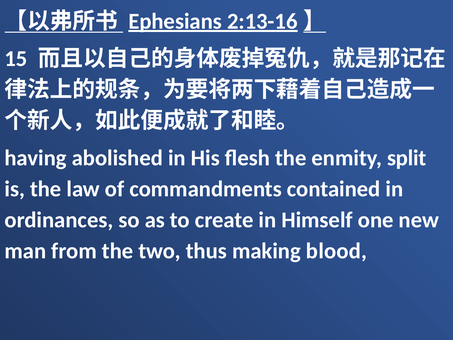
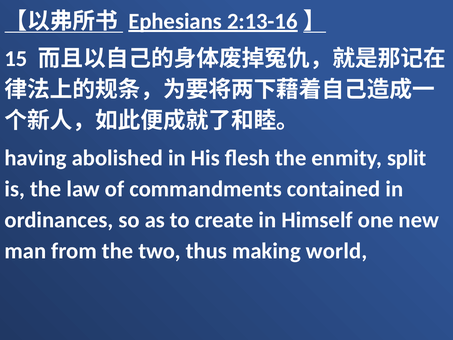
blood: blood -> world
